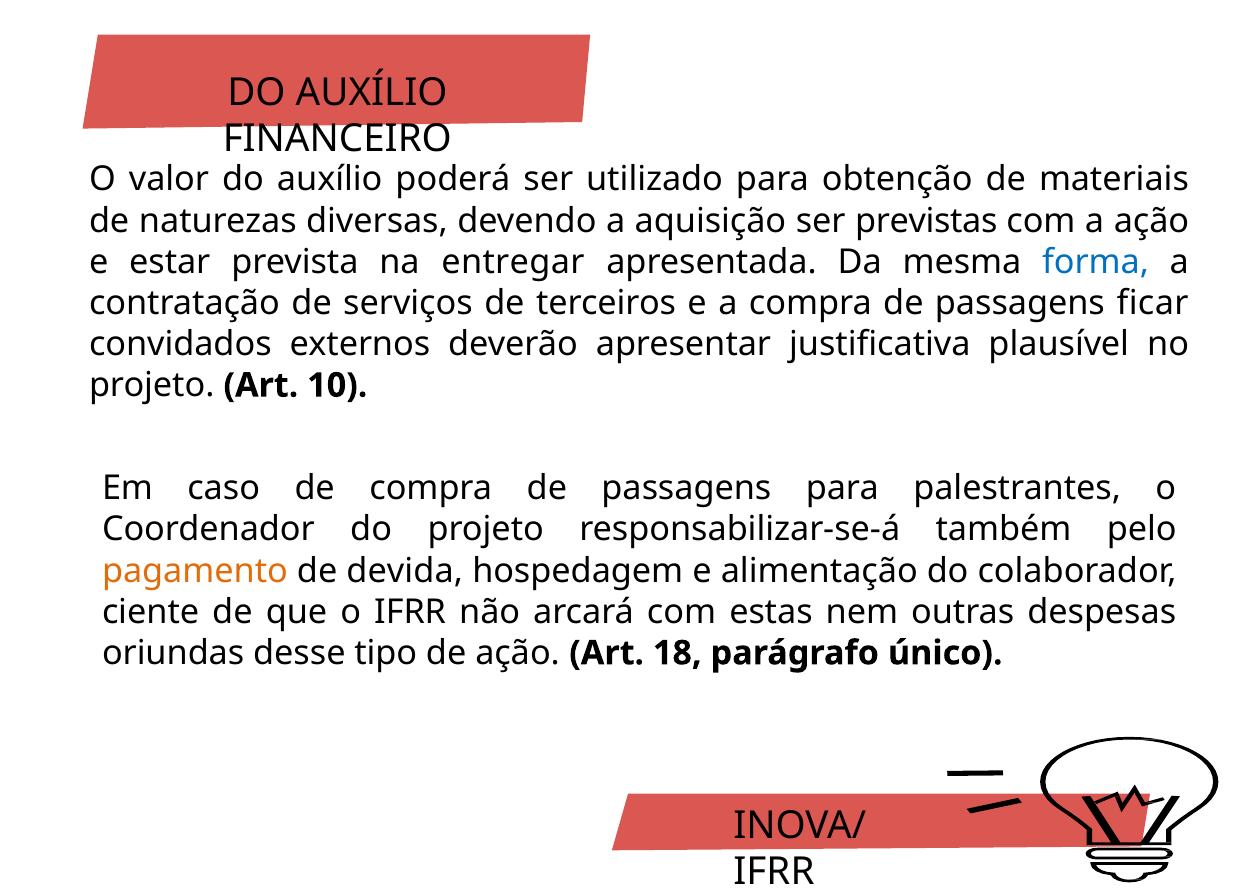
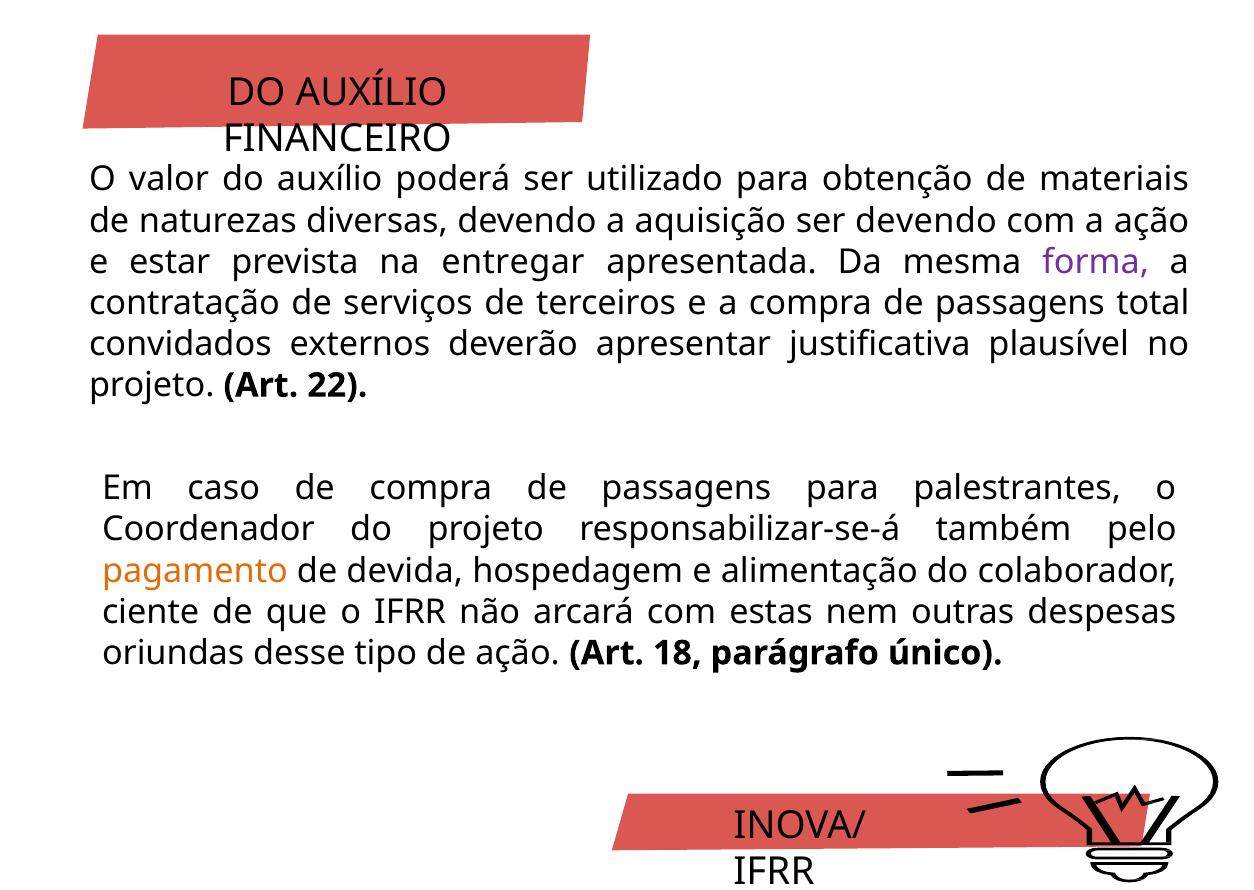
ser previstas: previstas -> devendo
forma colour: blue -> purple
ficar: ficar -> total
10: 10 -> 22
